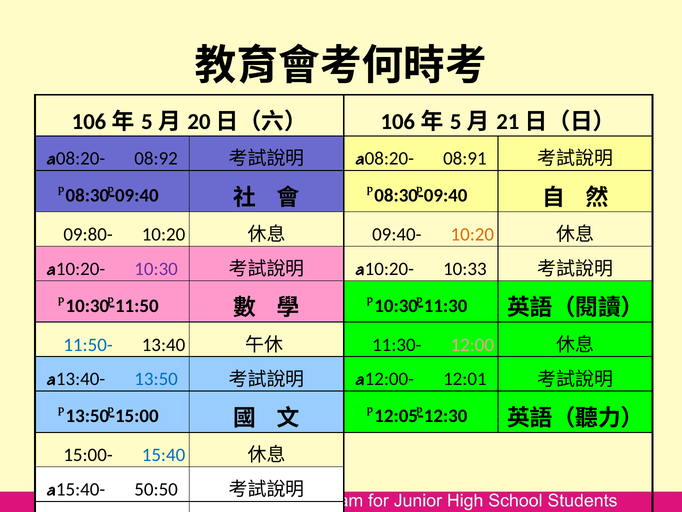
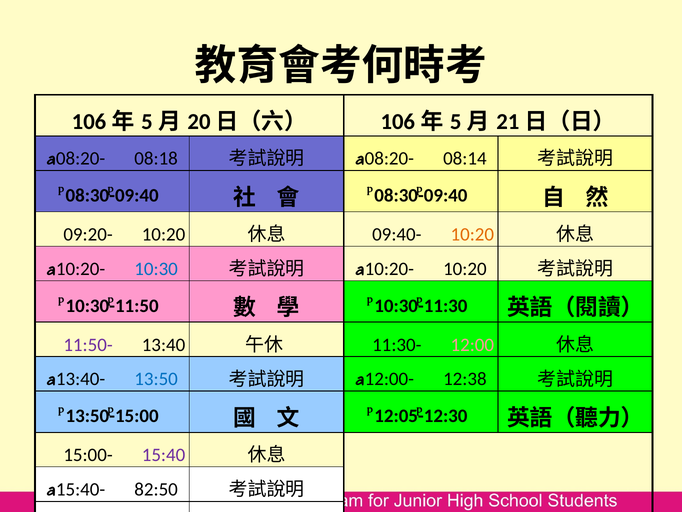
08:92: 08:92 -> 08:18
08:91: 08:91 -> 08:14
09:80-: 09:80- -> 09:20-
10:30 colour: purple -> blue
10:33 at (465, 269): 10:33 -> 10:20
11:50- colour: blue -> purple
12:01: 12:01 -> 12:38
15:40 colour: blue -> purple
50:50: 50:50 -> 82:50
